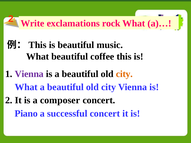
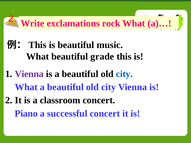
coffee: coffee -> grade
city at (124, 74) colour: orange -> blue
composer: composer -> classroom
